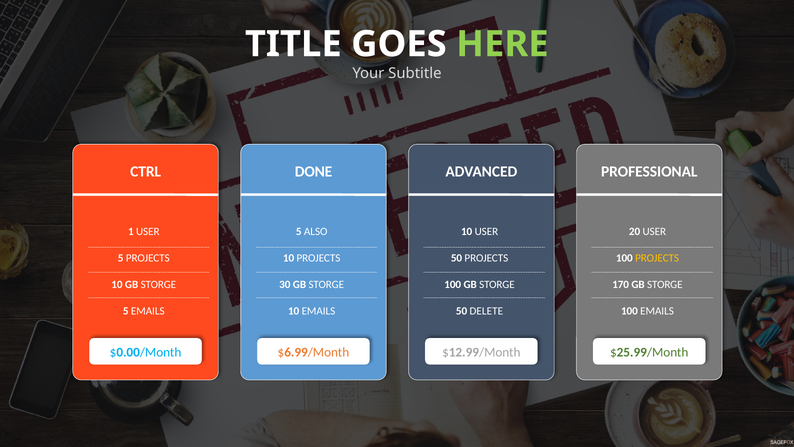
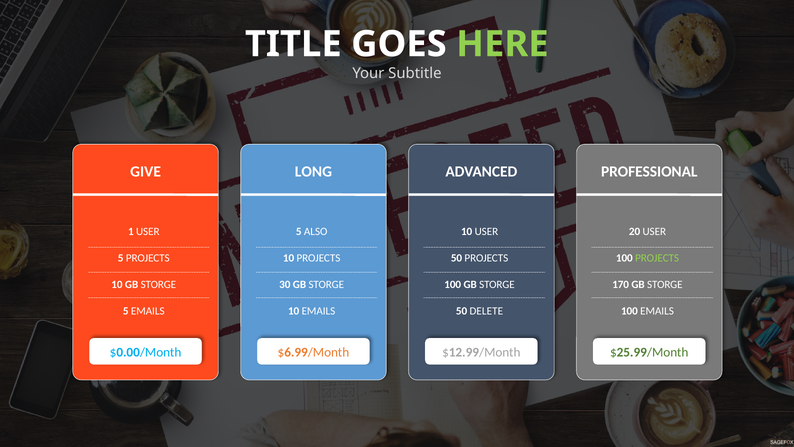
CTRL: CTRL -> GIVE
DONE: DONE -> LONG
PROJECTS at (657, 258) colour: yellow -> light green
